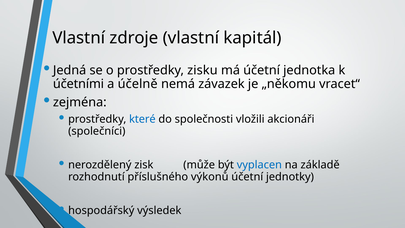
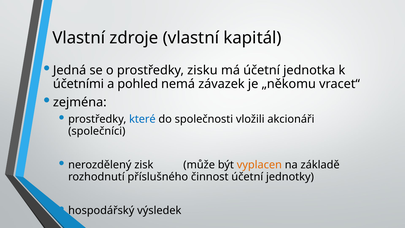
účelně: účelně -> pohled
vyplacen colour: blue -> orange
výkonů: výkonů -> činnost
